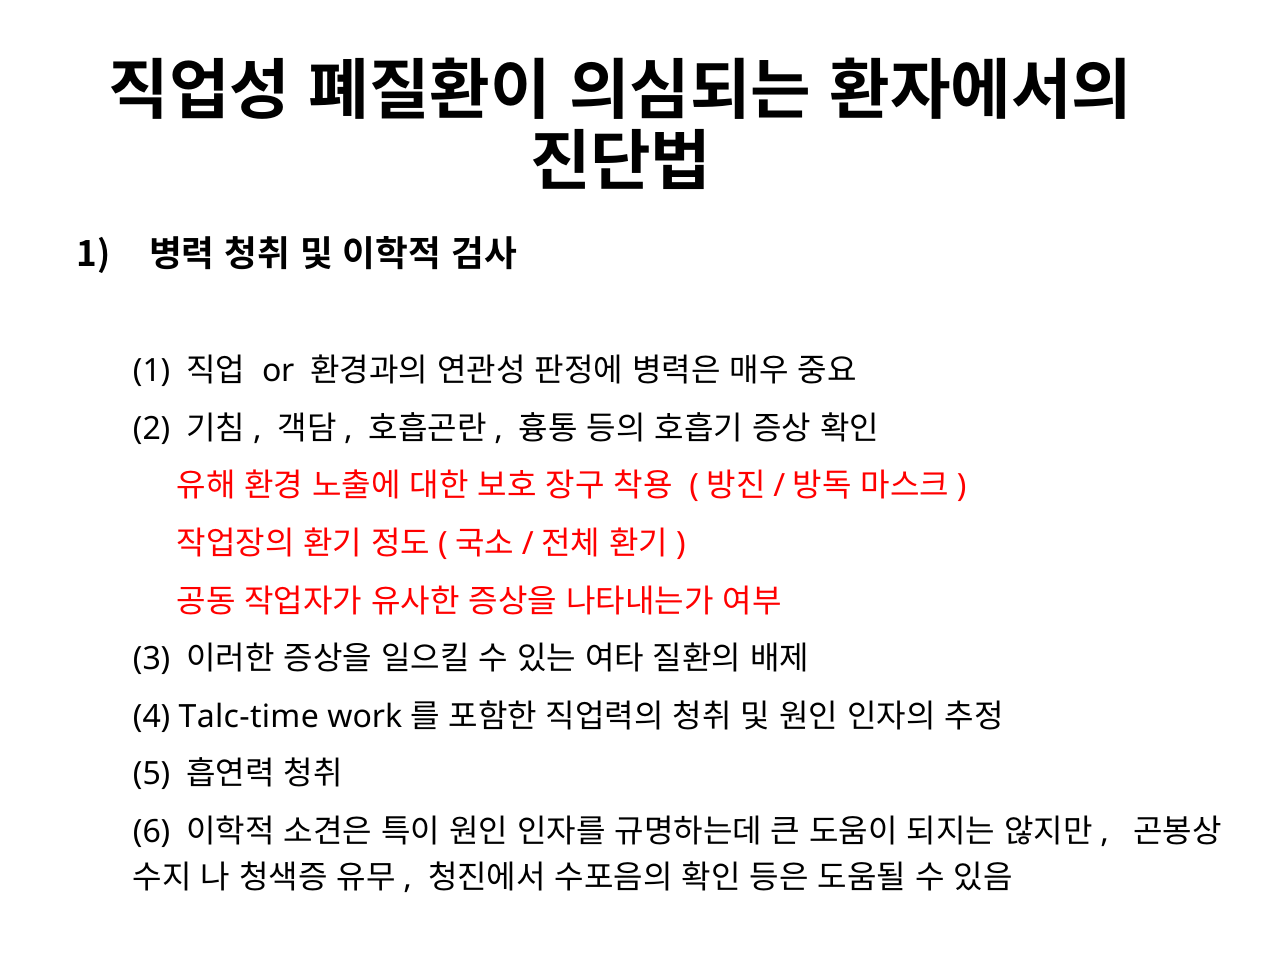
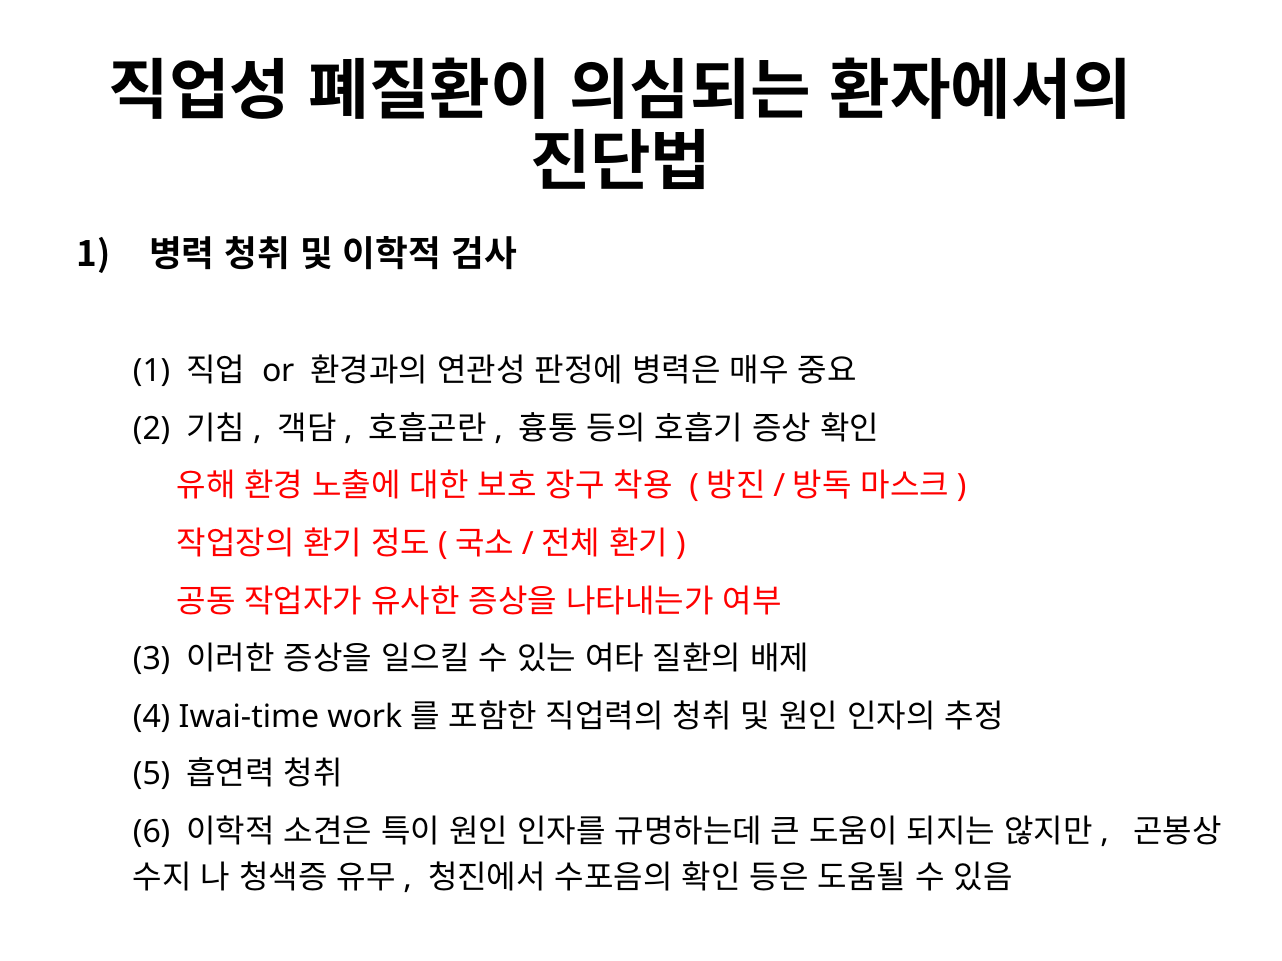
Talc-time: Talc-time -> Iwai-time
